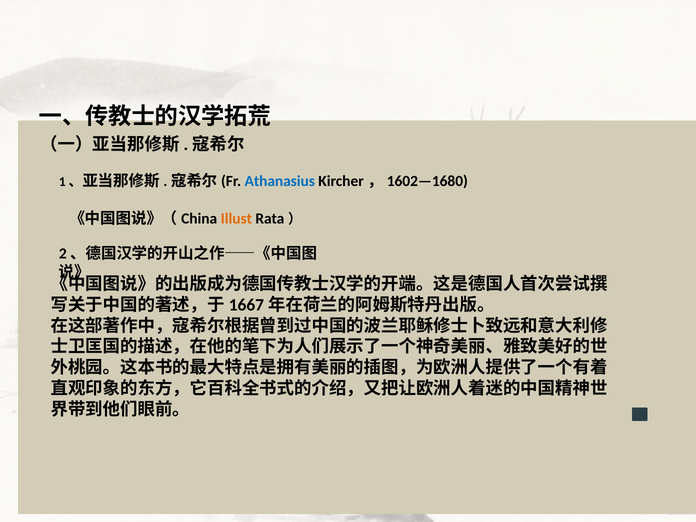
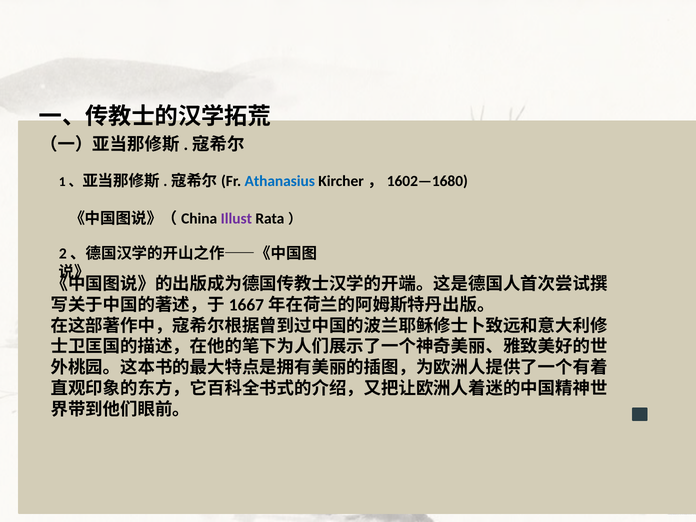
Illust colour: orange -> purple
